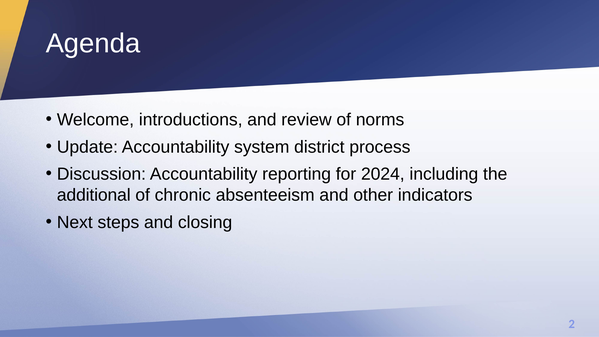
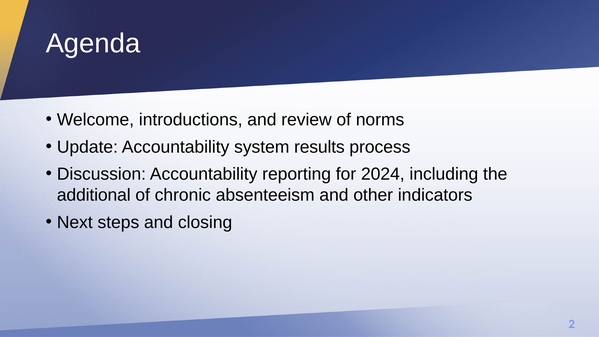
district: district -> results
